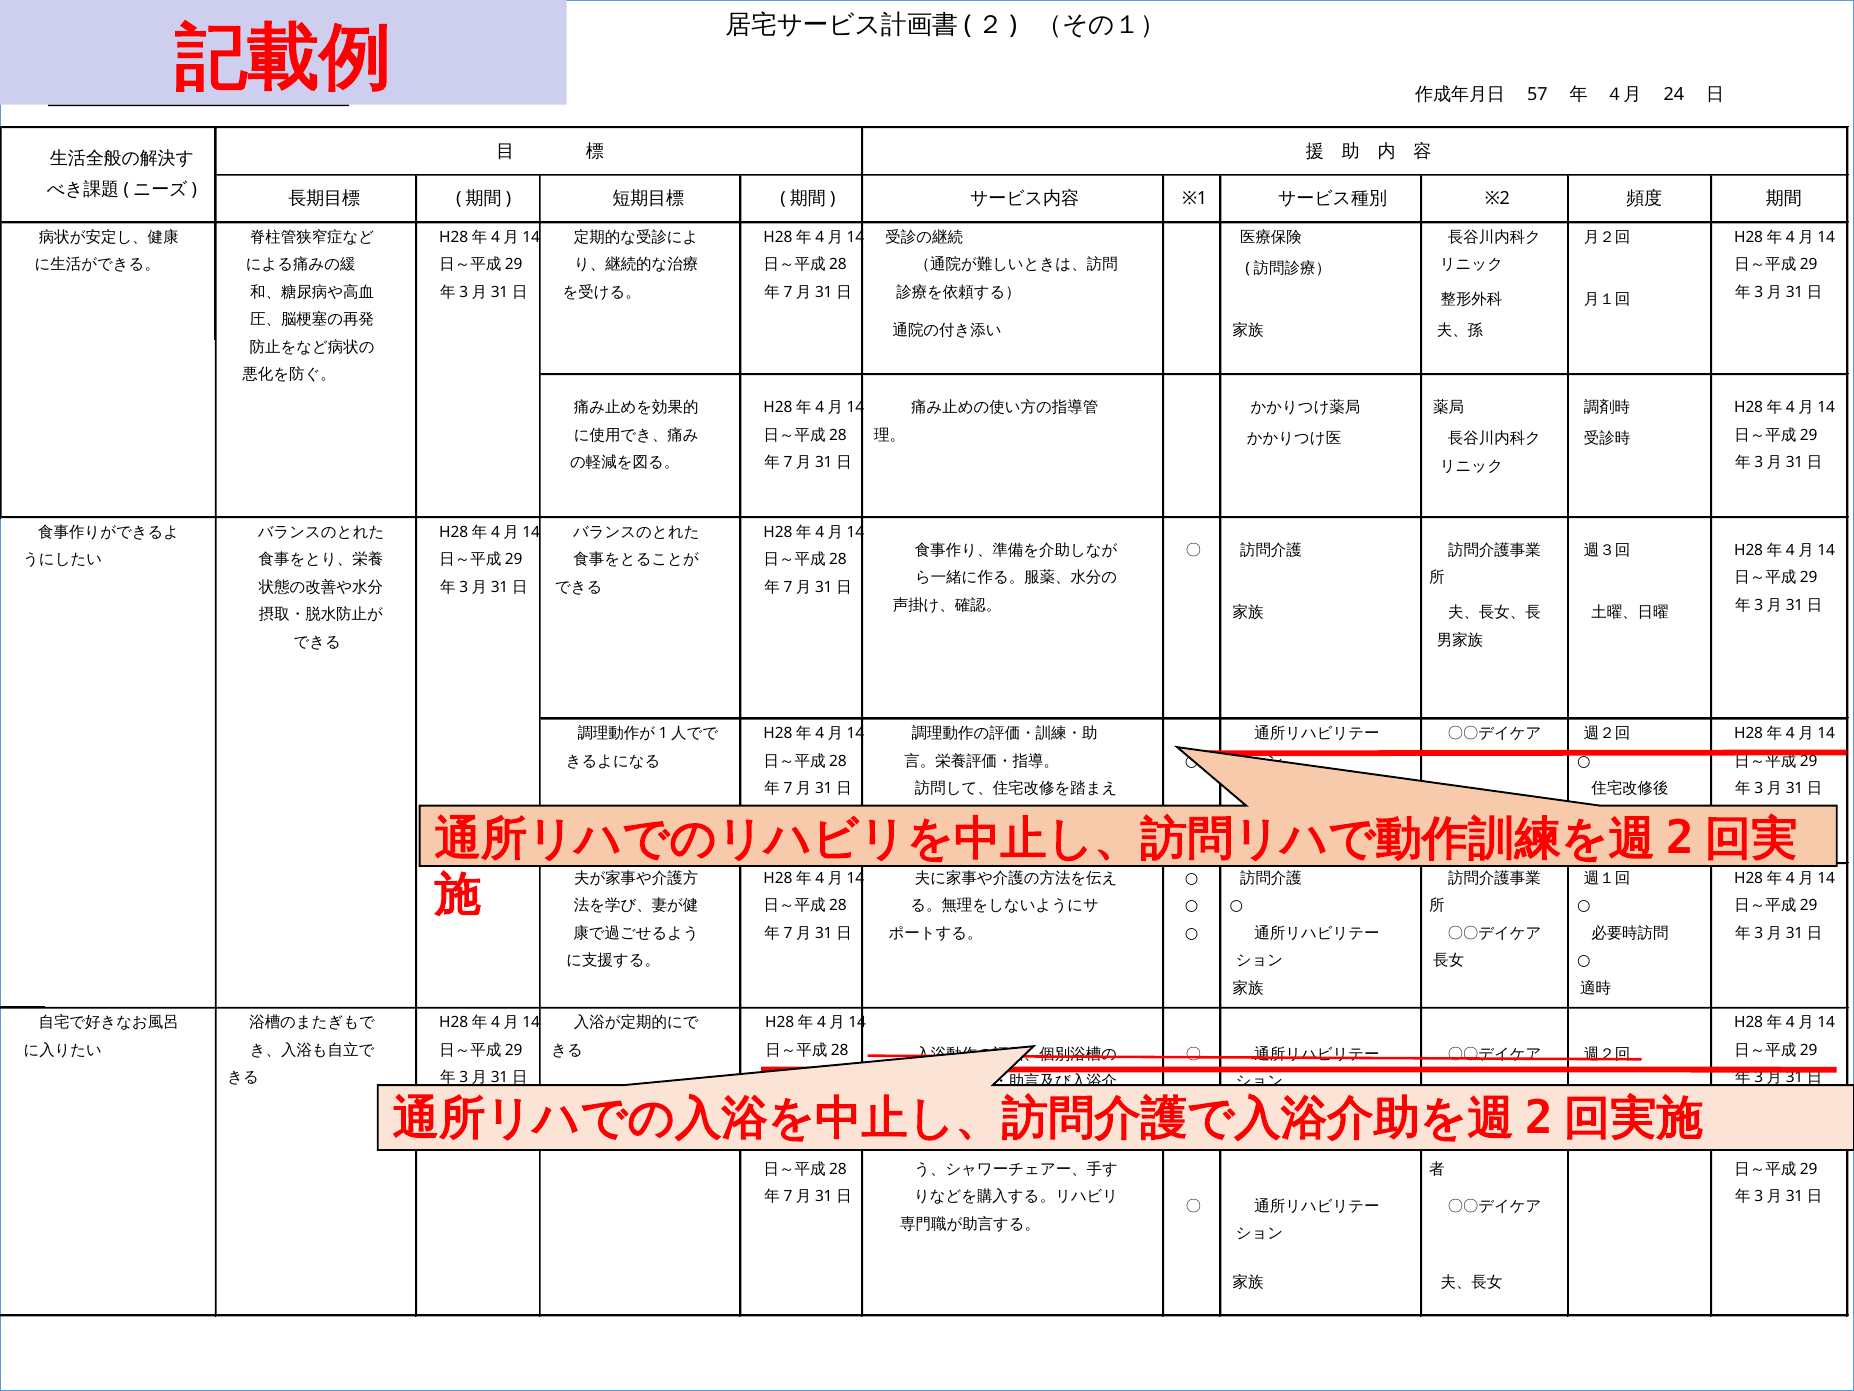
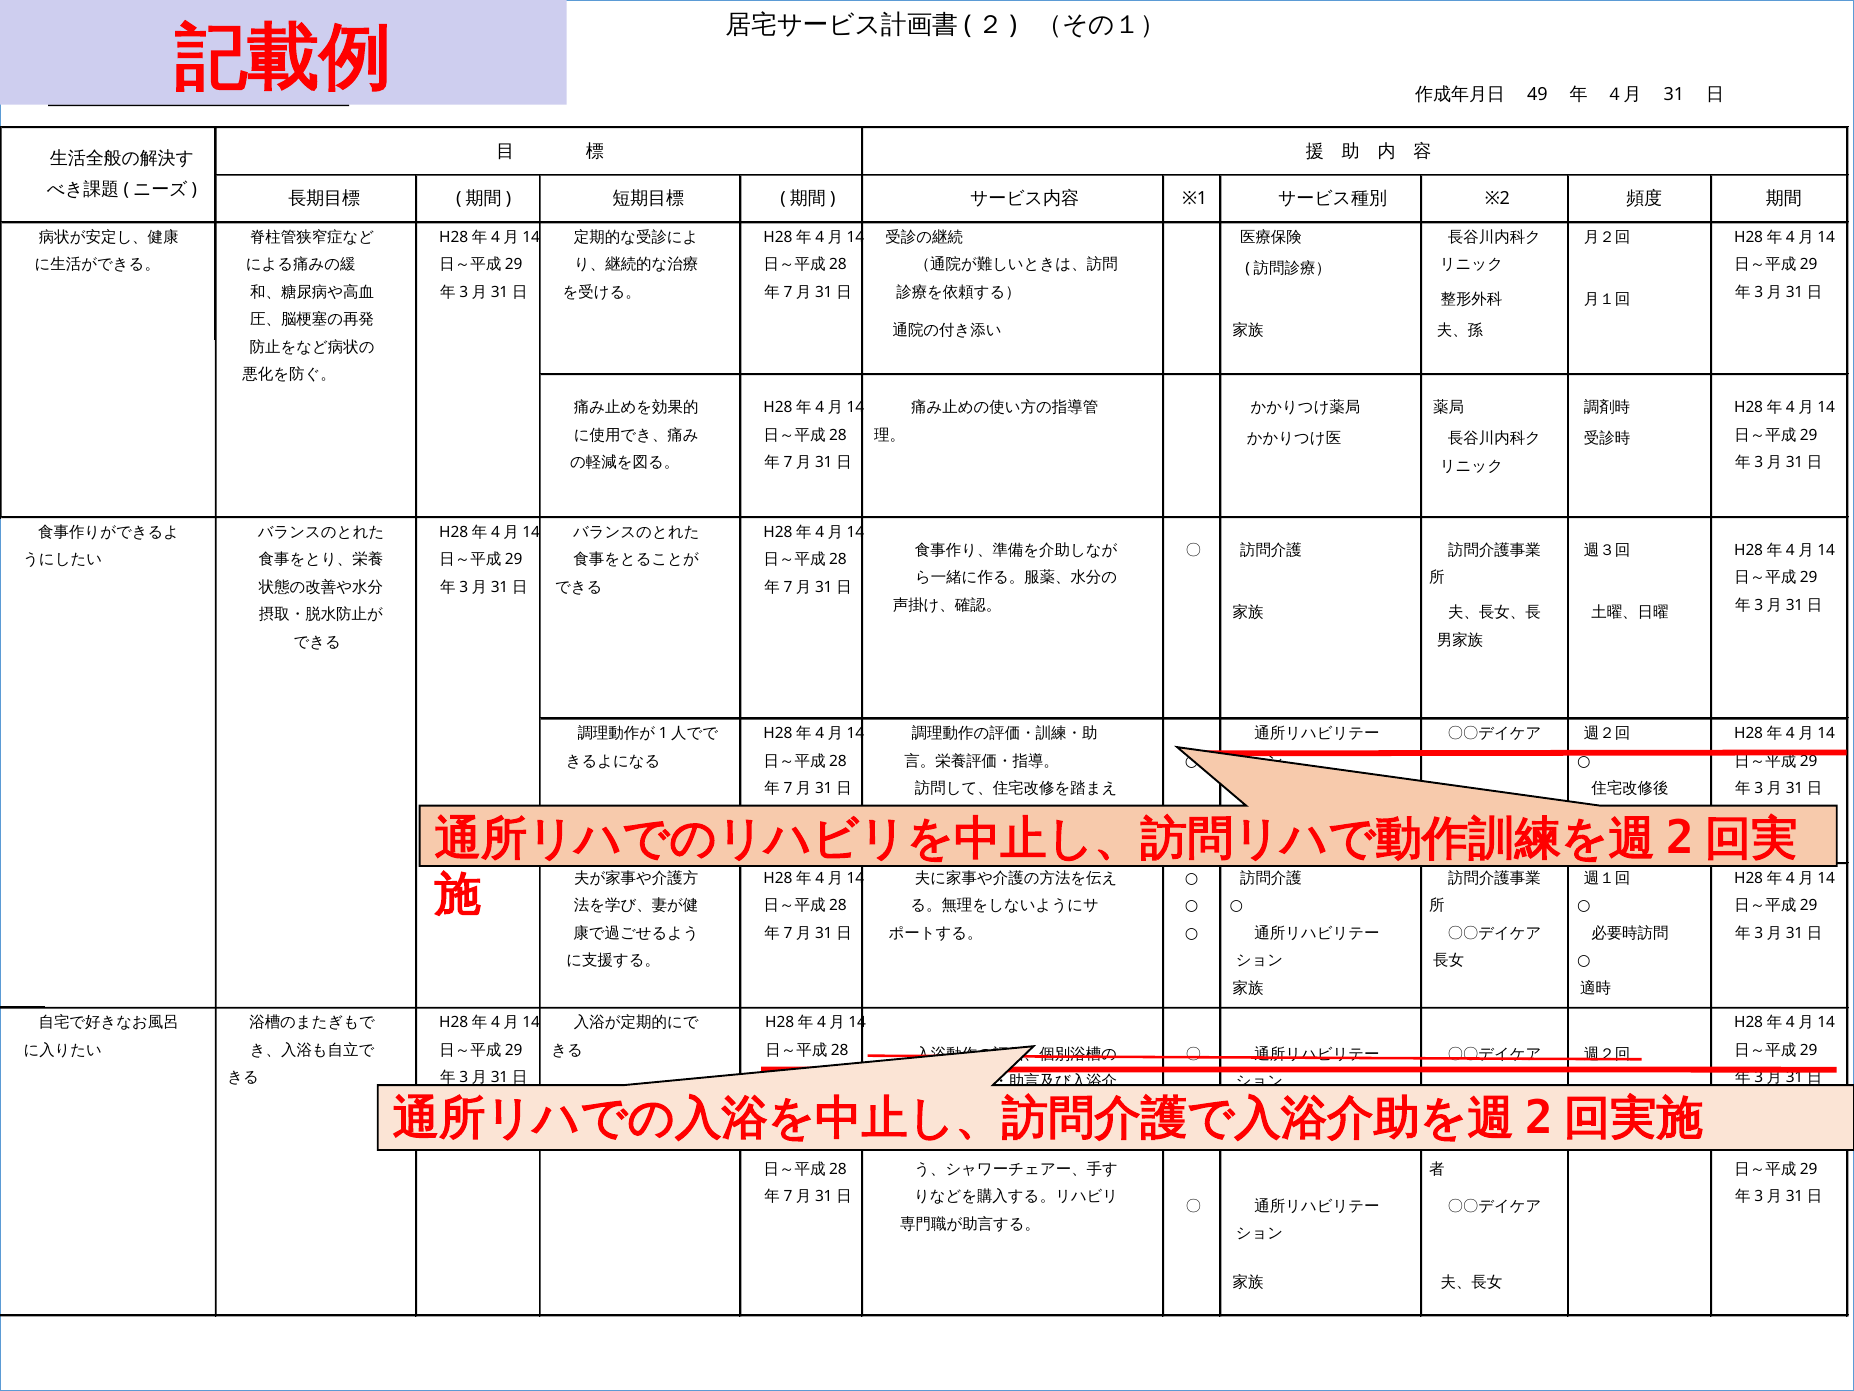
57: 57 -> 49
24: 24 -> 31
